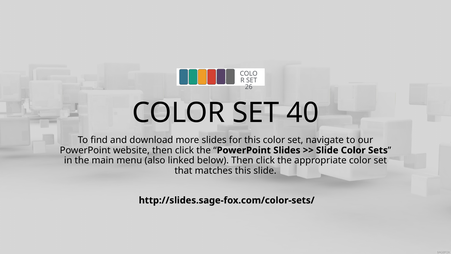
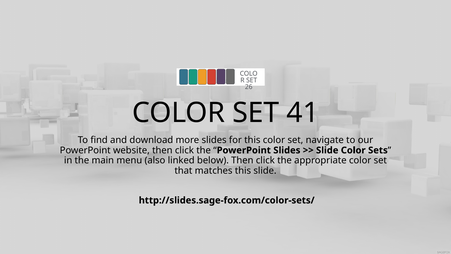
40: 40 -> 41
